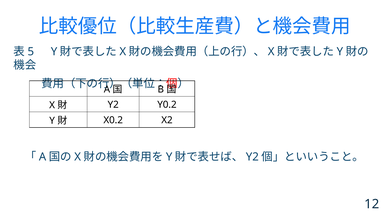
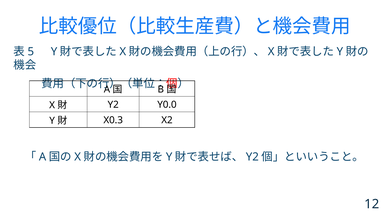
Y0.2: Y0.2 -> Y0.0
X0.2: X0.2 -> X0.3
